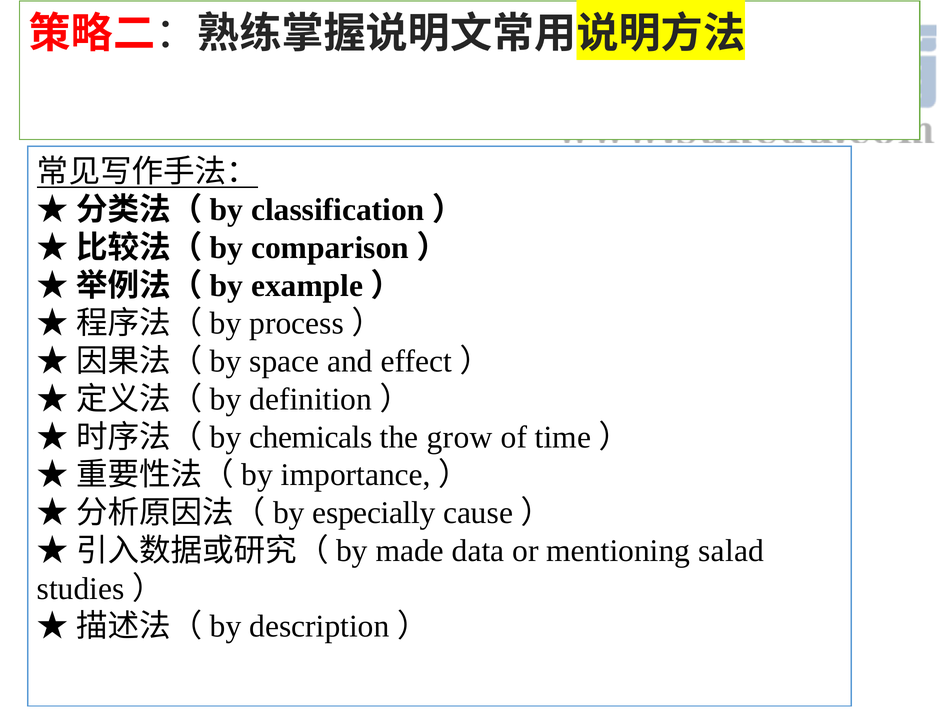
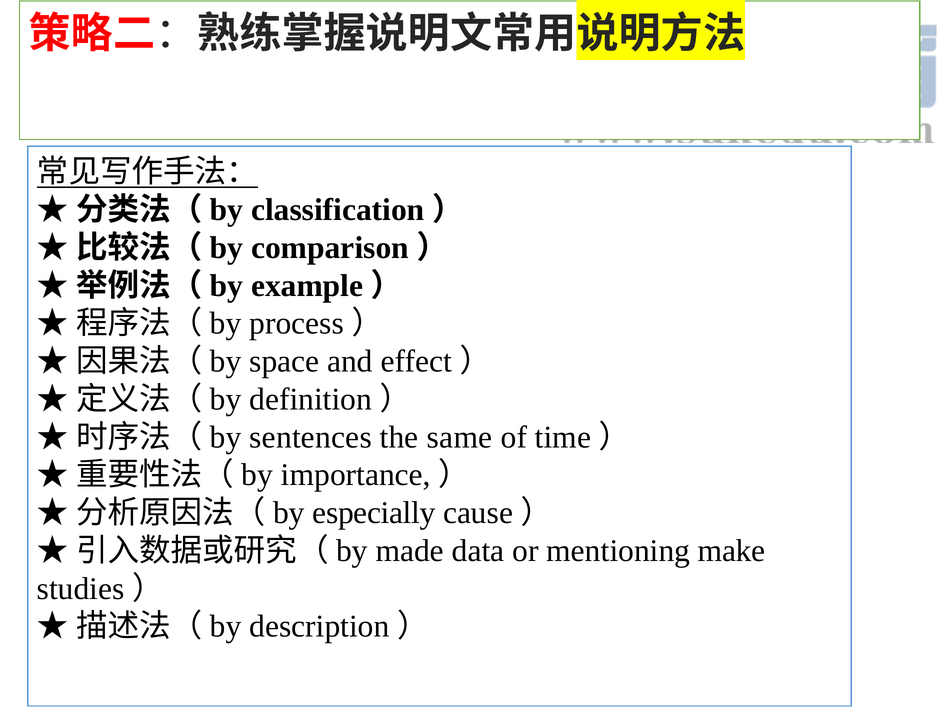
chemicals: chemicals -> sentences
grow: grow -> same
salad: salad -> make
